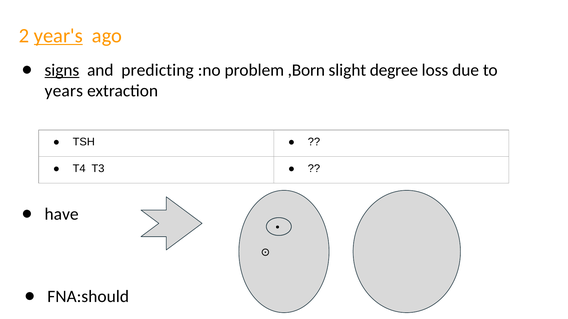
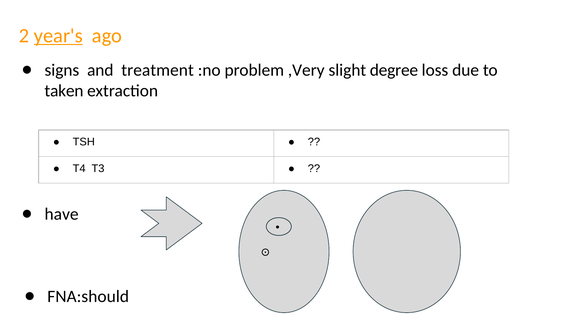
signs underline: present -> none
predicting: predicting -> treatment
,Born: ,Born -> ,Very
years: years -> taken
